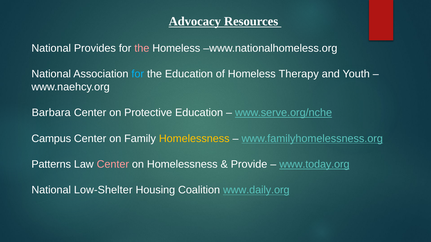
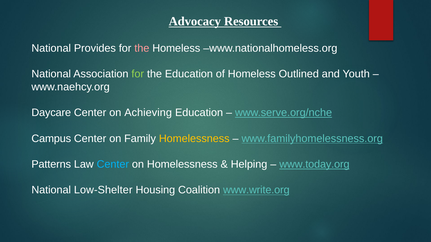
for at (138, 74) colour: light blue -> light green
Therapy: Therapy -> Outlined
Barbara: Barbara -> Daycare
Protective: Protective -> Achieving
Center at (113, 165) colour: pink -> light blue
Provide: Provide -> Helping
www.daily.org: www.daily.org -> www.write.org
